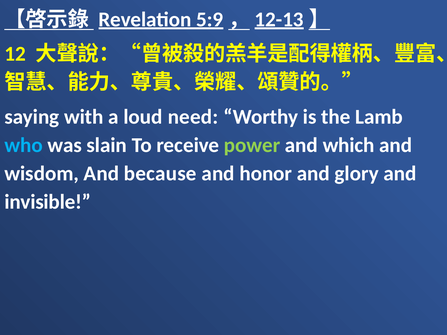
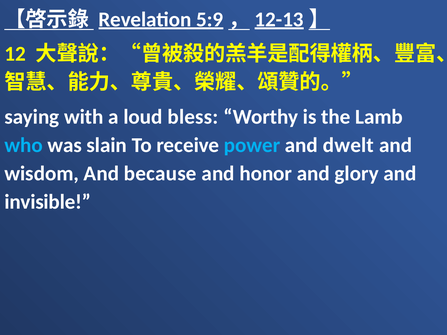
need: need -> bless
power colour: light green -> light blue
which: which -> dwelt
